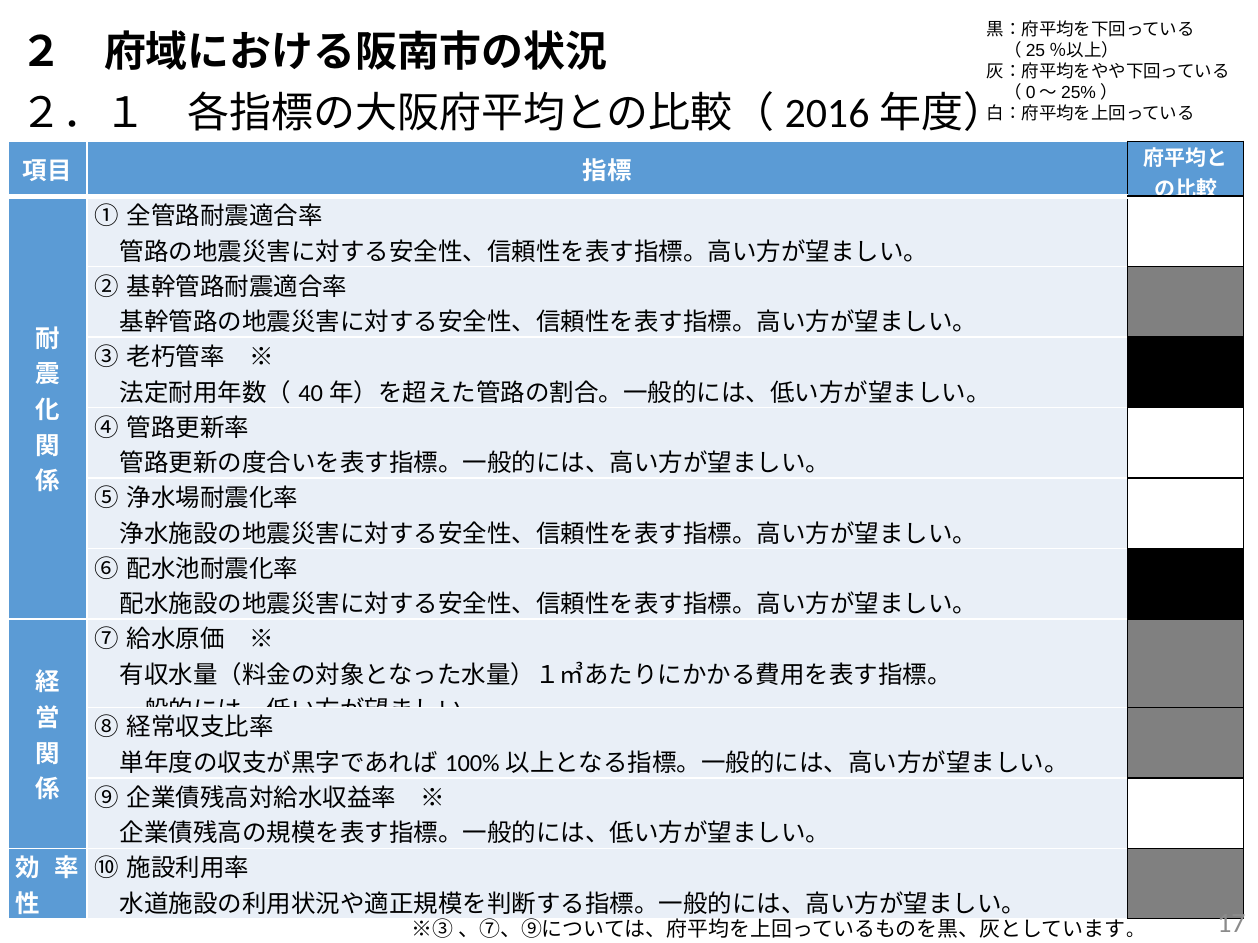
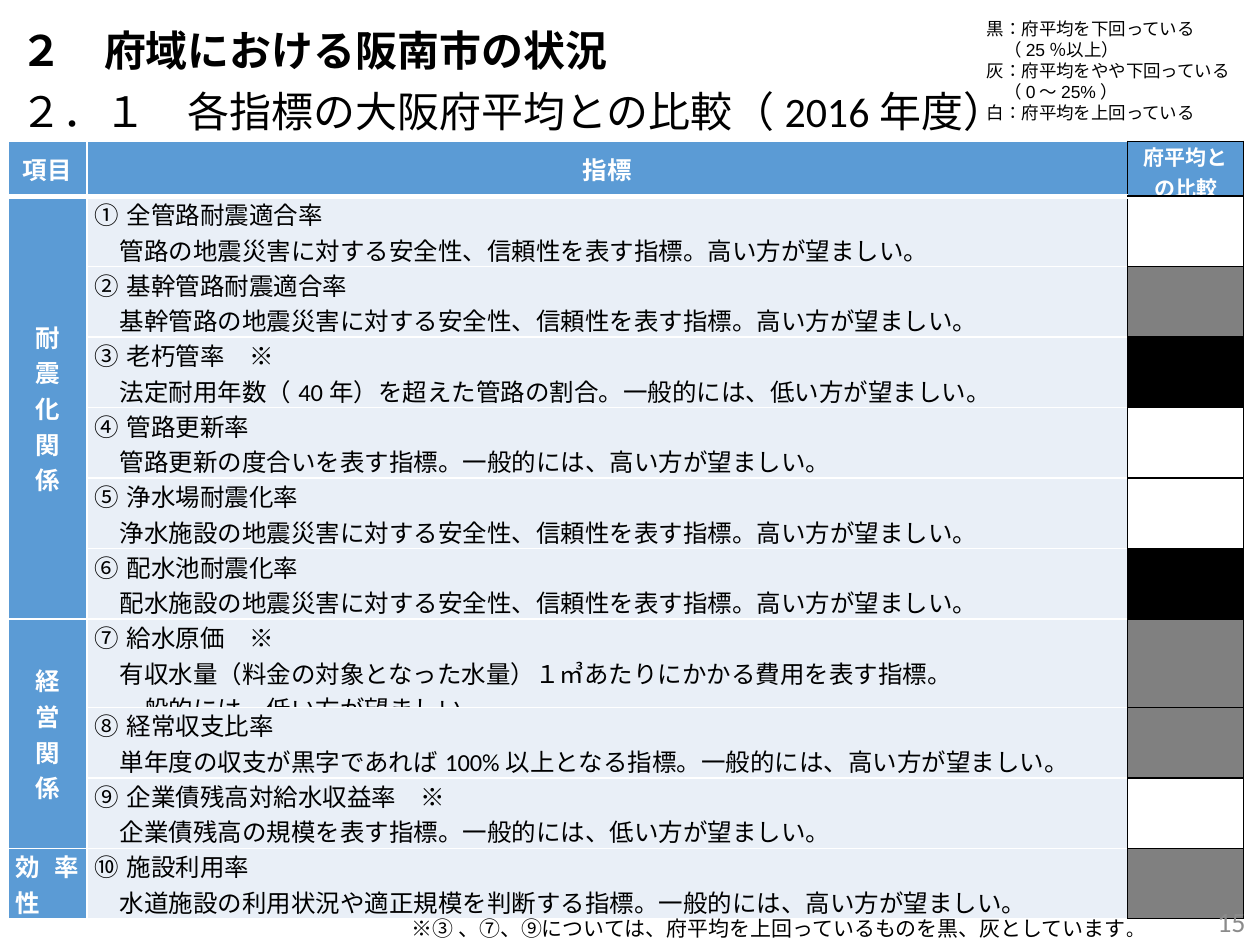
17: 17 -> 15
